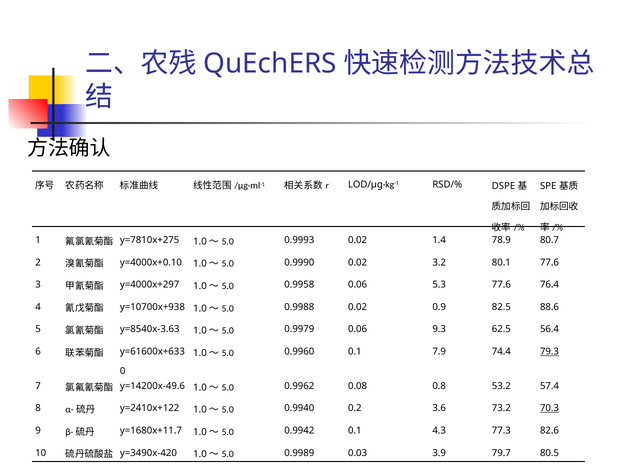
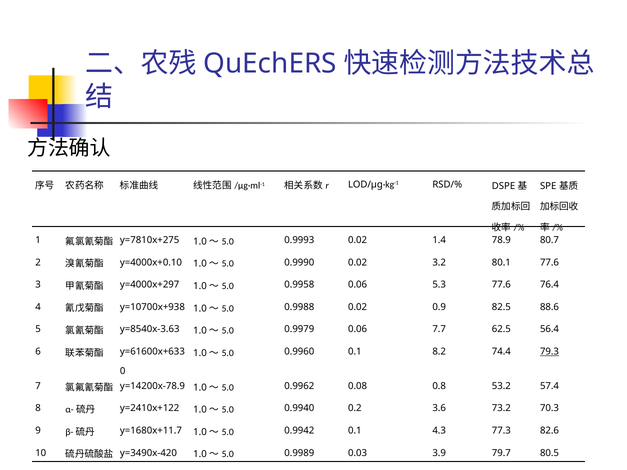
9.3: 9.3 -> 7.7
7.9: 7.9 -> 8.2
y=14200x-49.6: y=14200x-49.6 -> y=14200x-78.9
70.3 underline: present -> none
